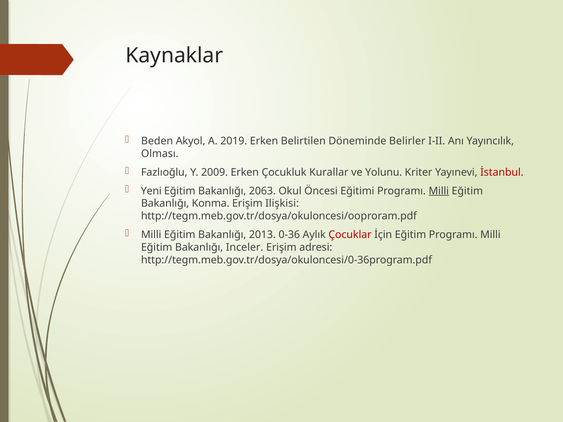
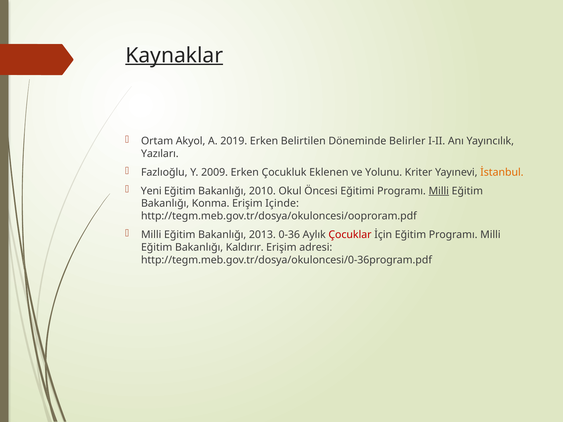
Kaynaklar underline: none -> present
Beden: Beden -> Ortam
Olması: Olması -> Yazıları
Kurallar: Kurallar -> Eklenen
İstanbul colour: red -> orange
2063: 2063 -> 2010
Ilişkisi: Ilişkisi -> Içinde
Inceler: Inceler -> Kaldırır
